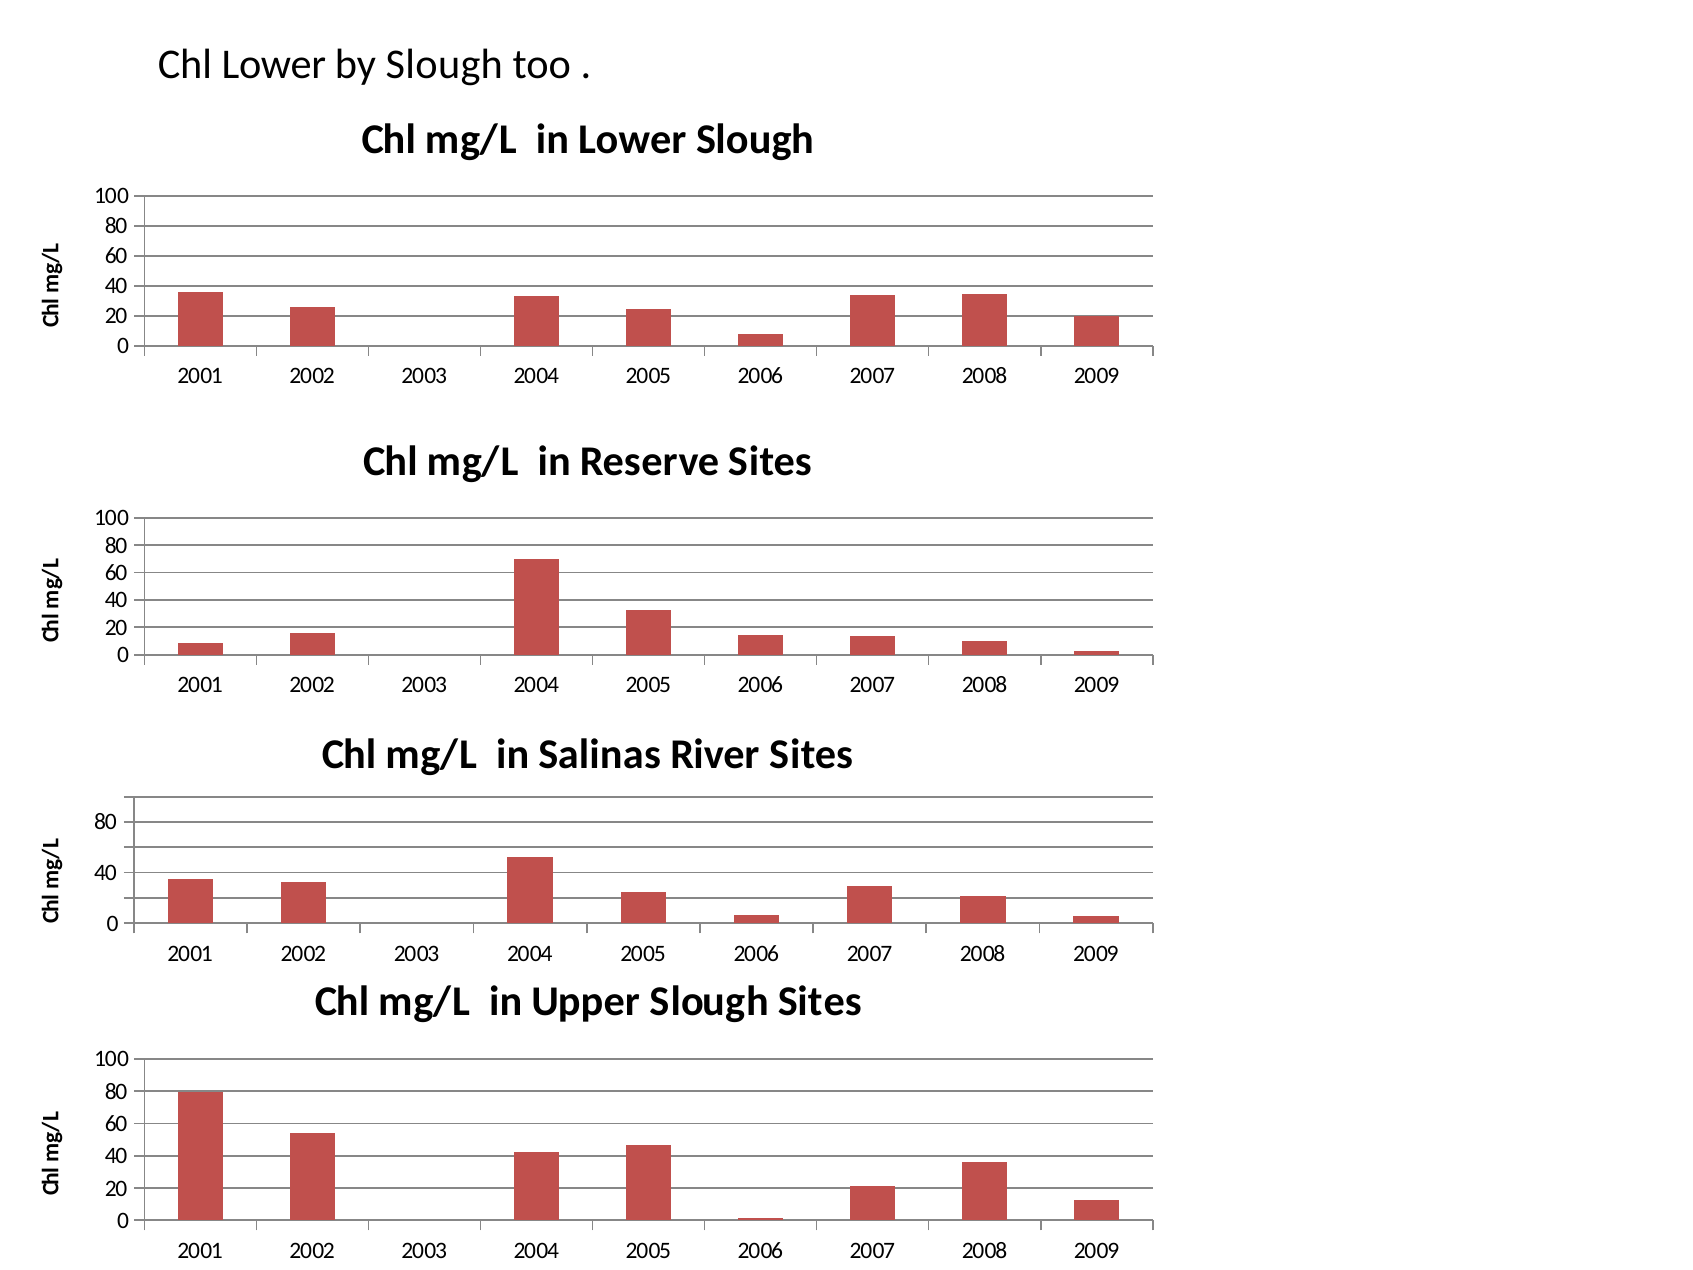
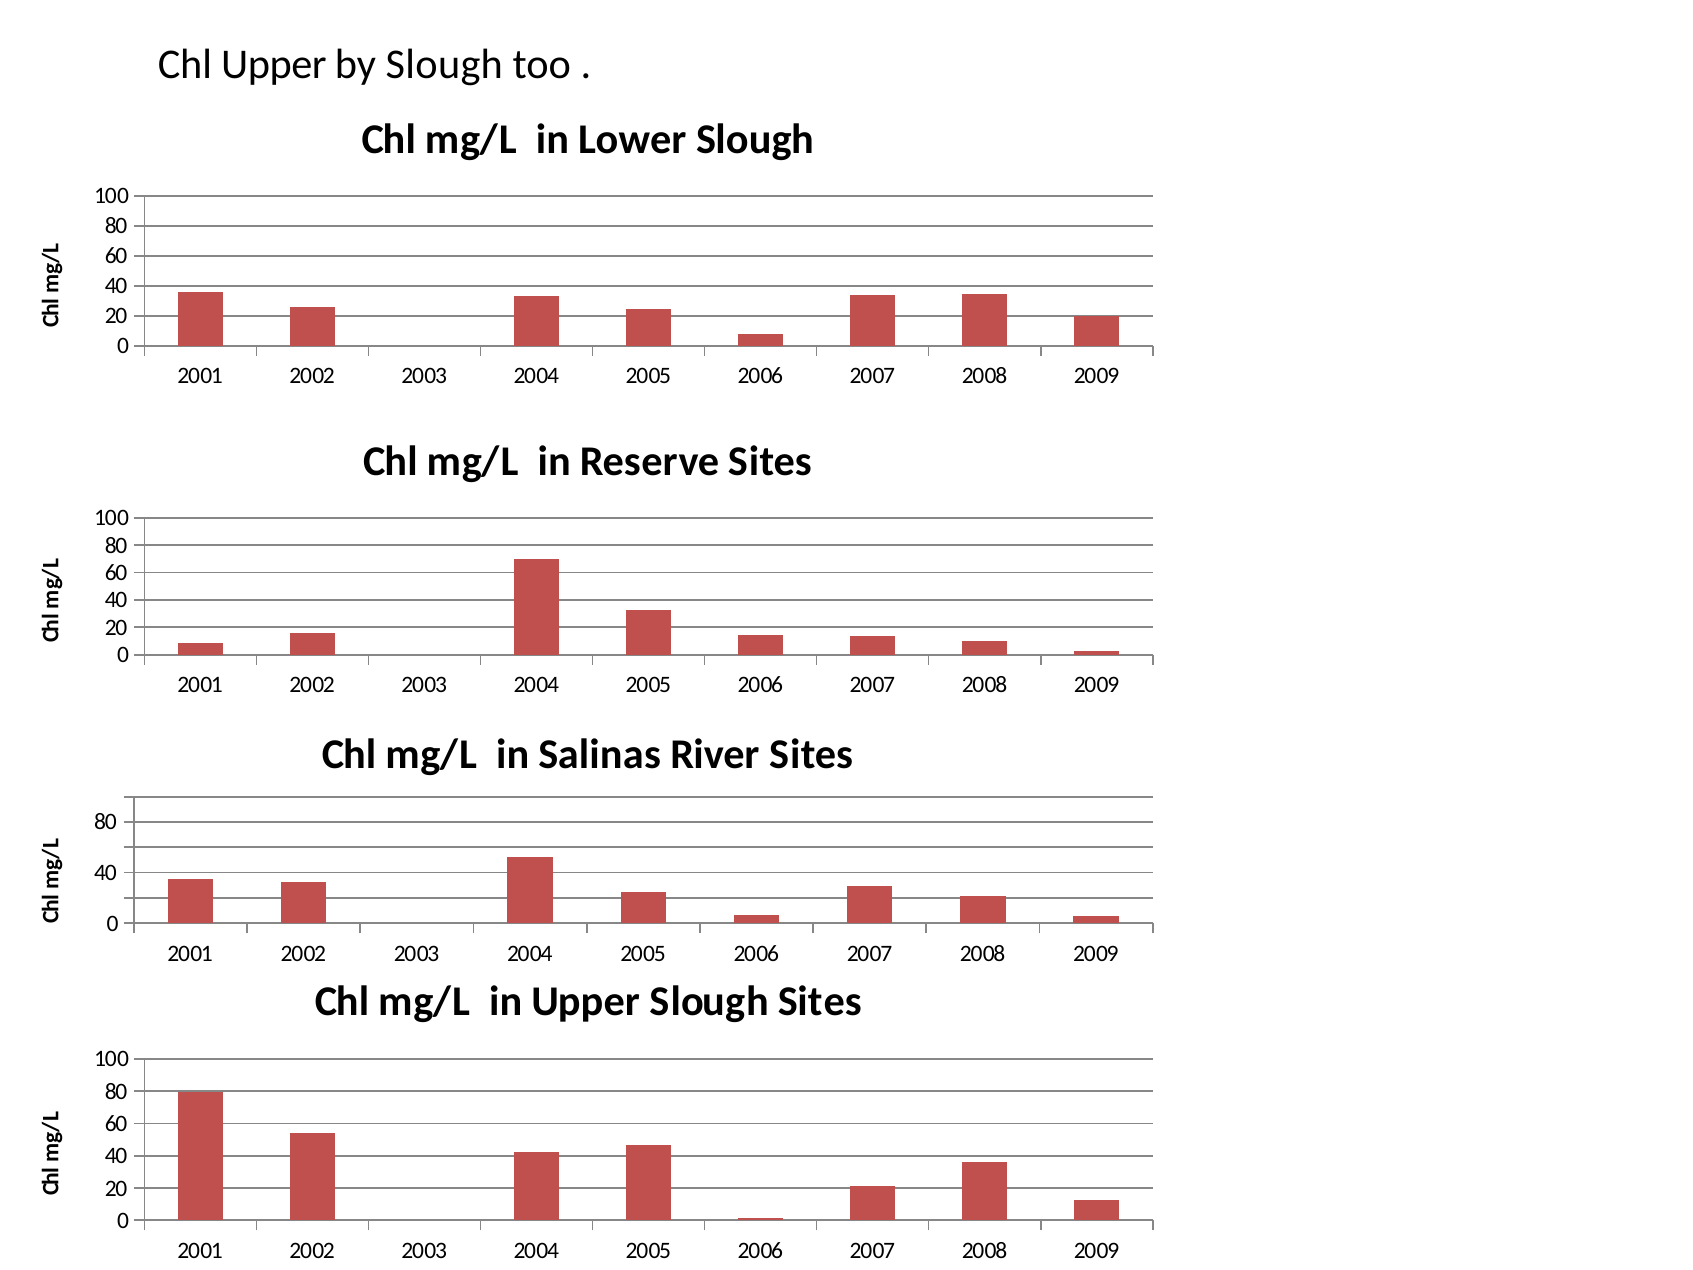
Chl Lower: Lower -> Upper
